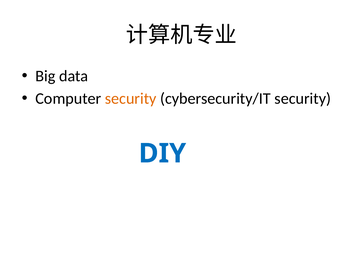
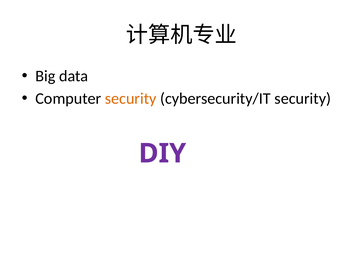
DIY colour: blue -> purple
